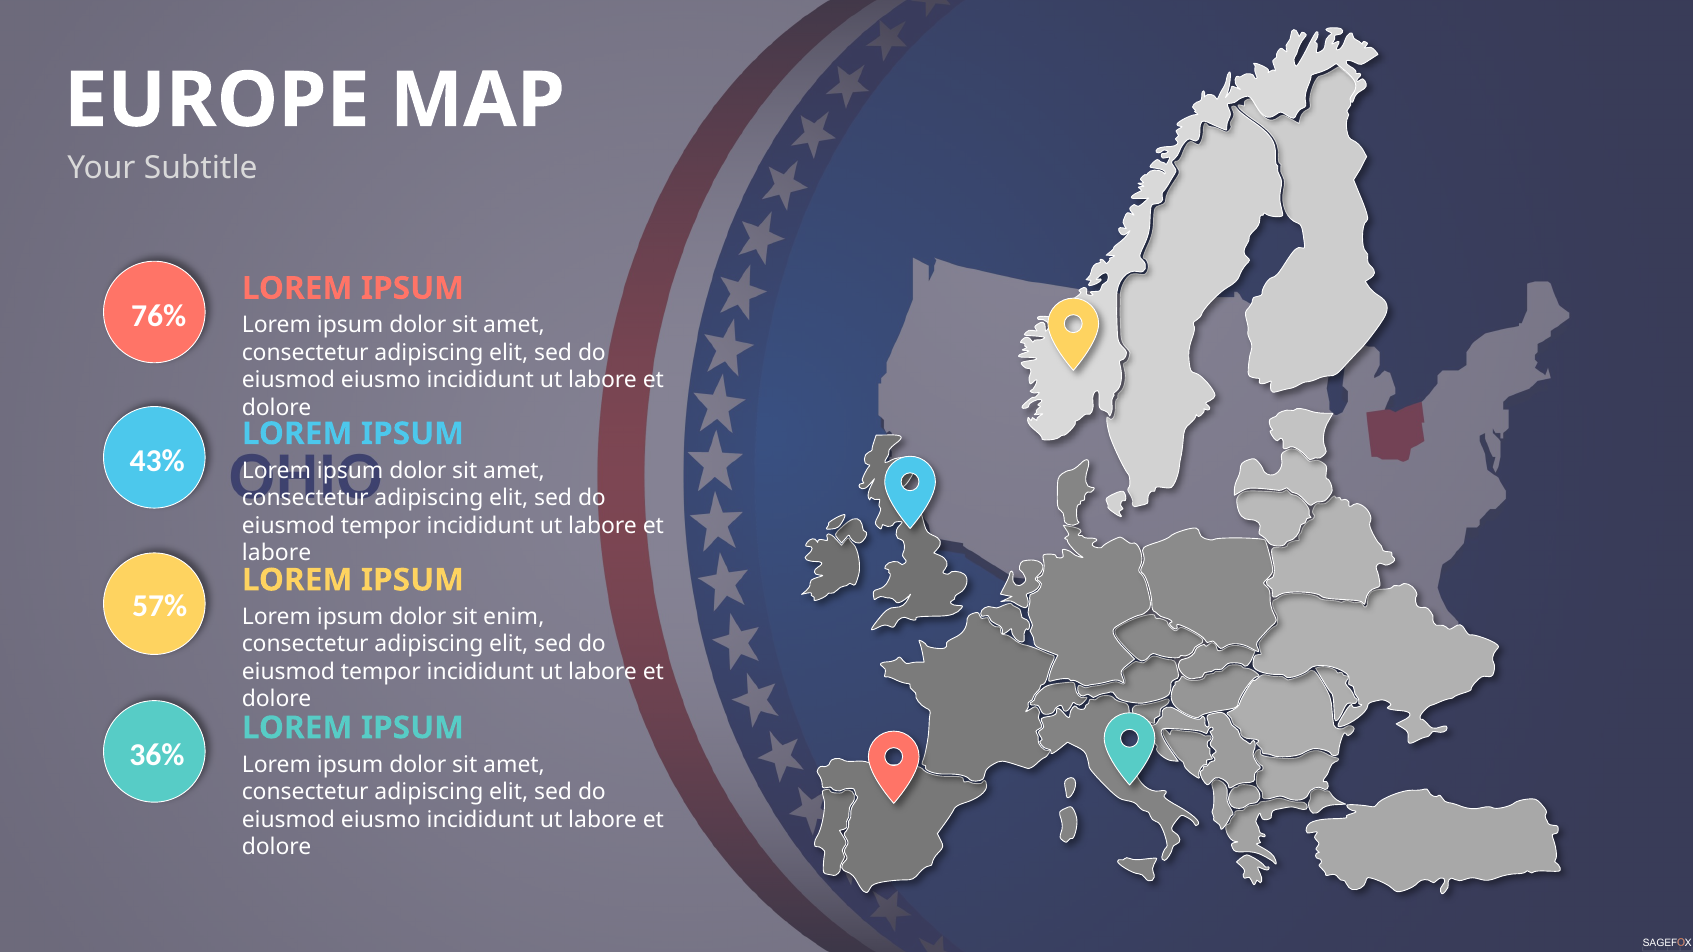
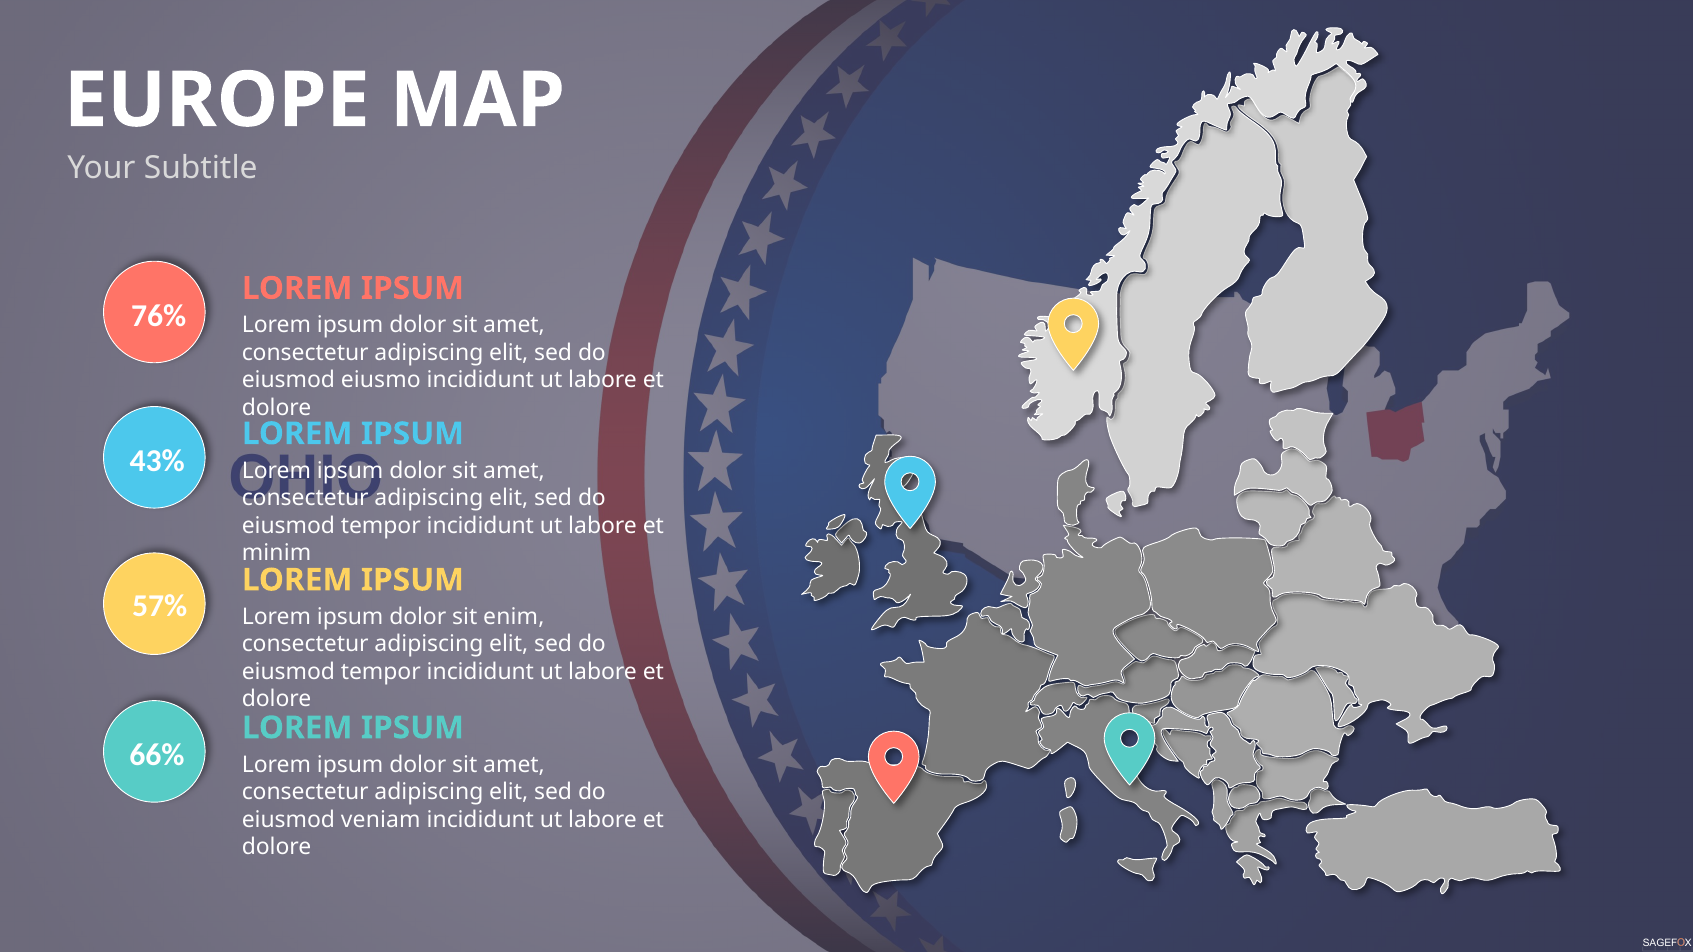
labore at (277, 553): labore -> minim
36%: 36% -> 66%
eiusmo at (381, 820): eiusmo -> veniam
